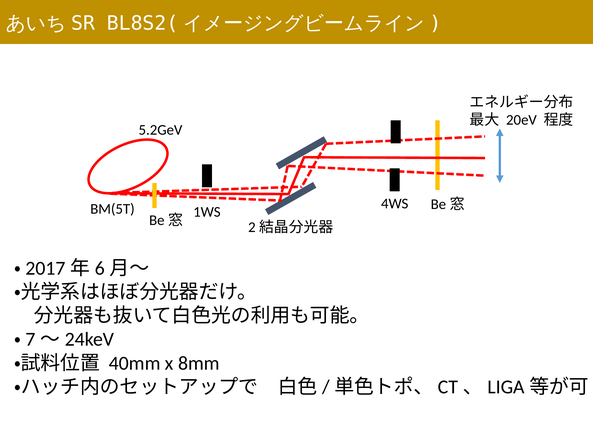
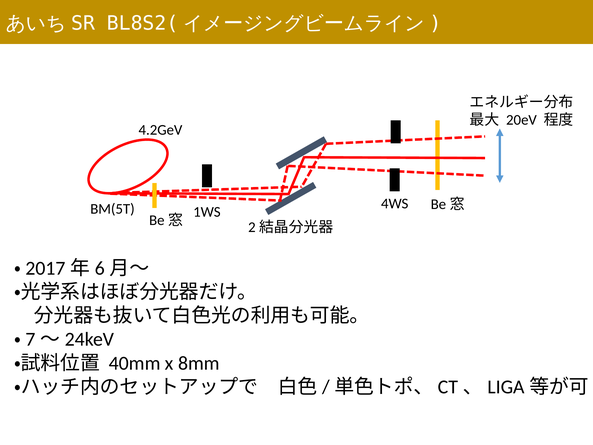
5.2GeV: 5.2GeV -> 4.2GeV
